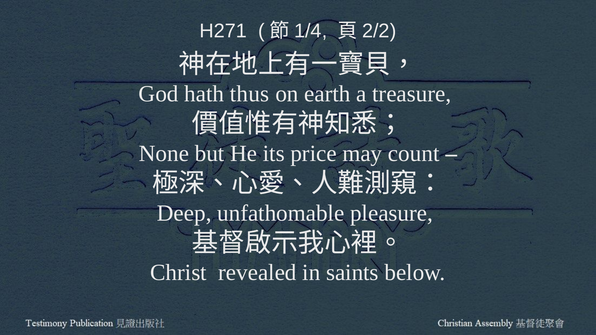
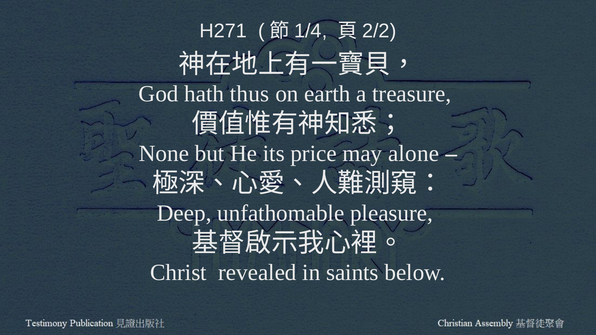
count: count -> alone
